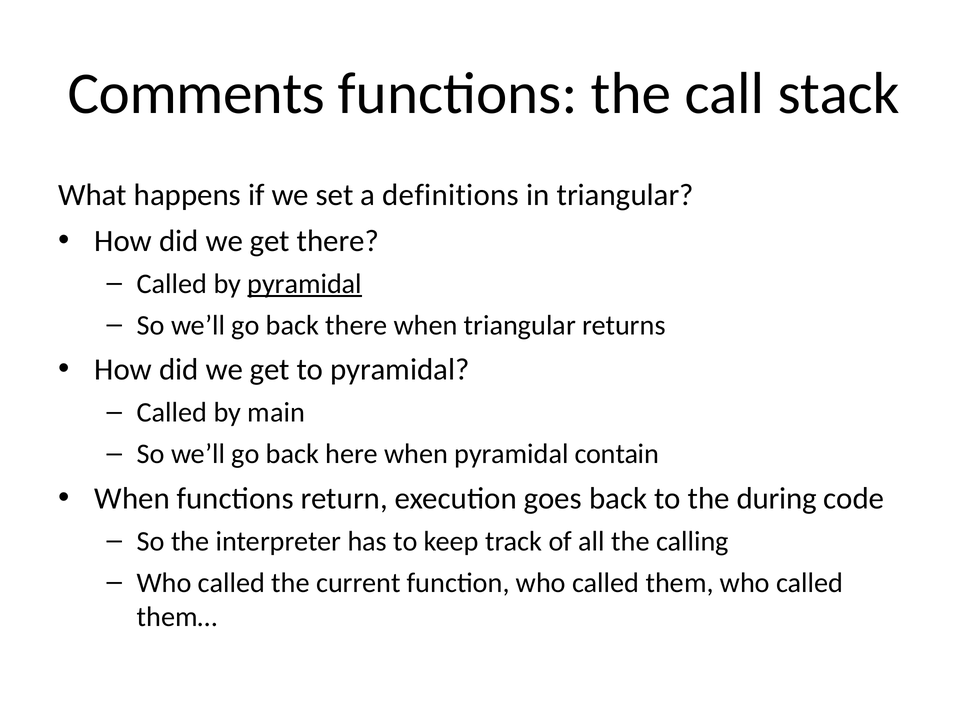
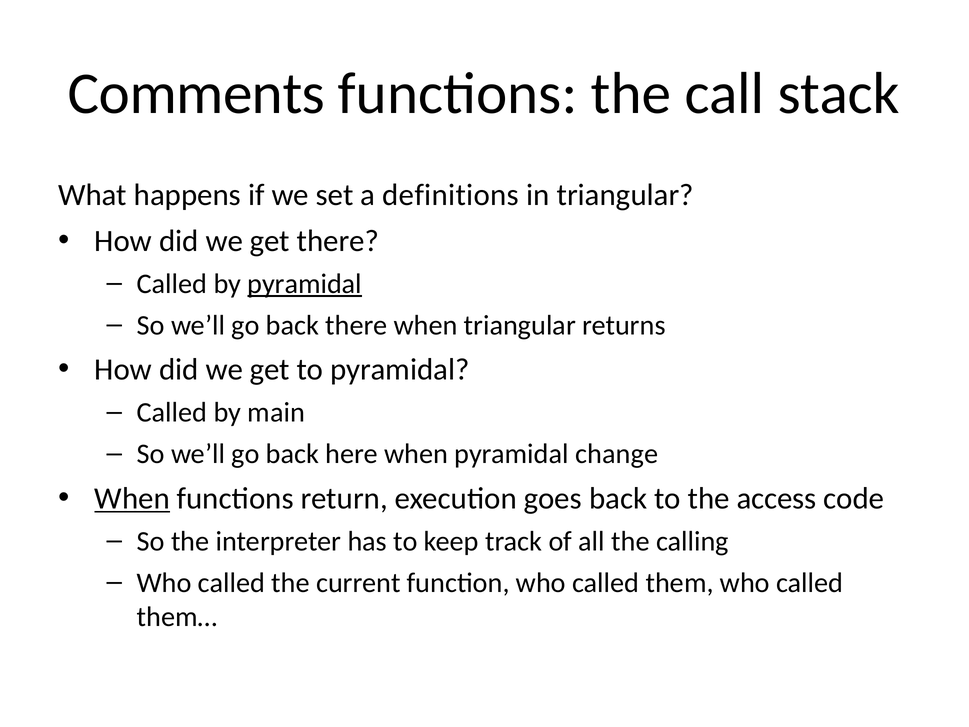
contain: contain -> change
When at (132, 498) underline: none -> present
during: during -> access
